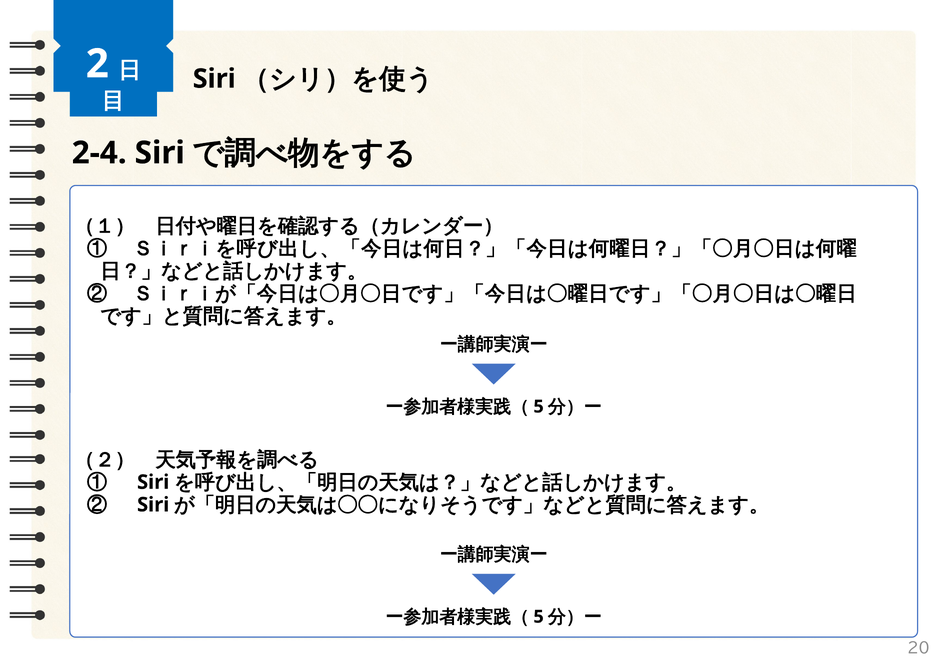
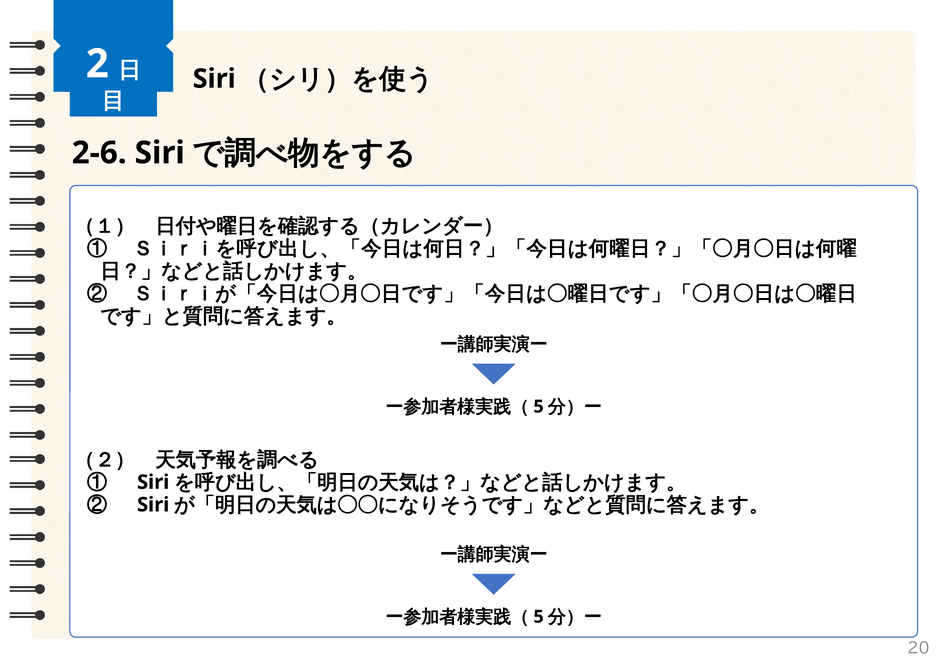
2-4: 2-4 -> 2-6
